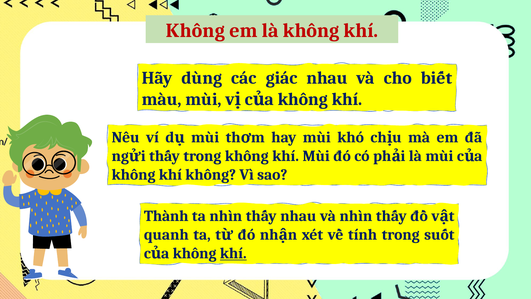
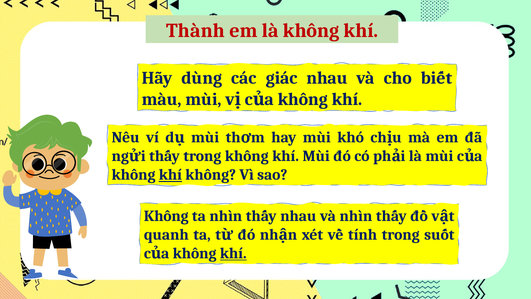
Không at (195, 31): Không -> Thành
khí at (170, 175) underline: none -> present
Thành at (166, 216): Thành -> Không
